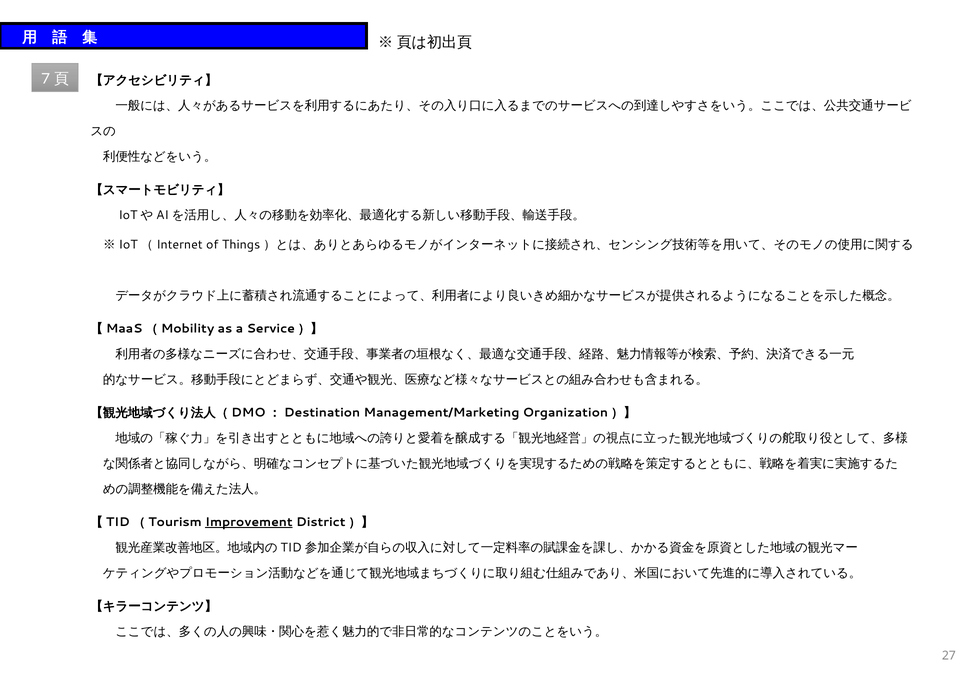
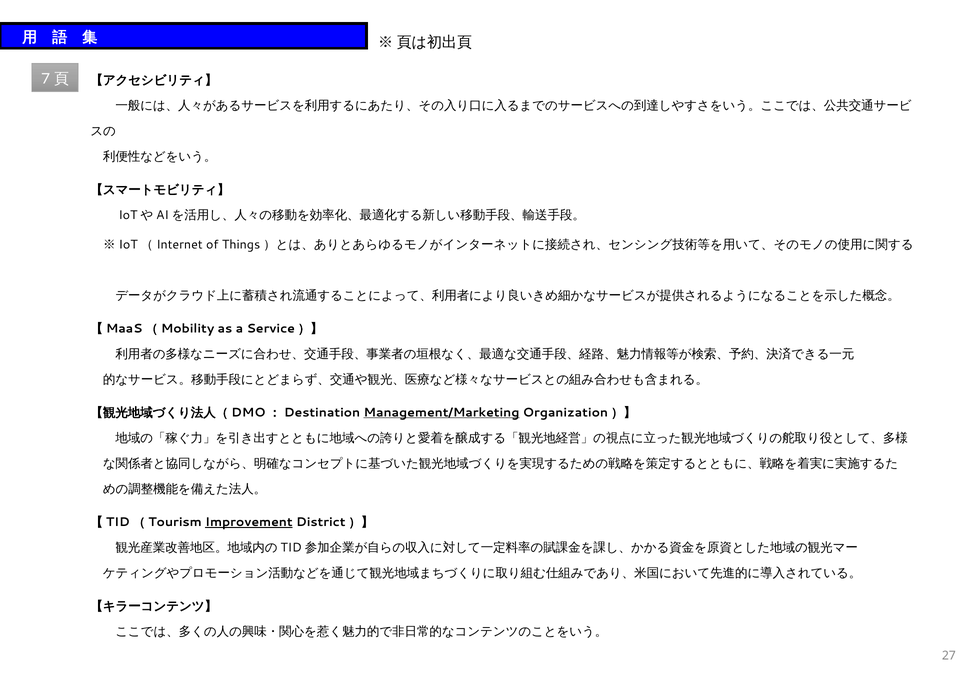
Management/Marketing underline: none -> present
